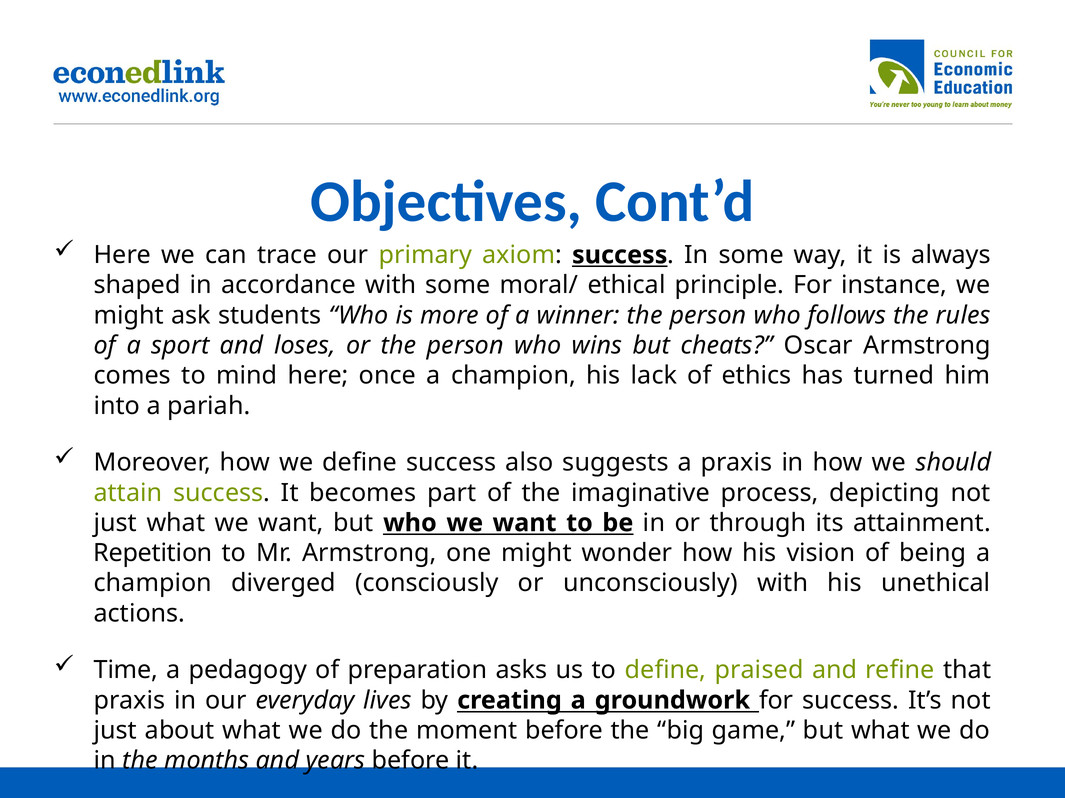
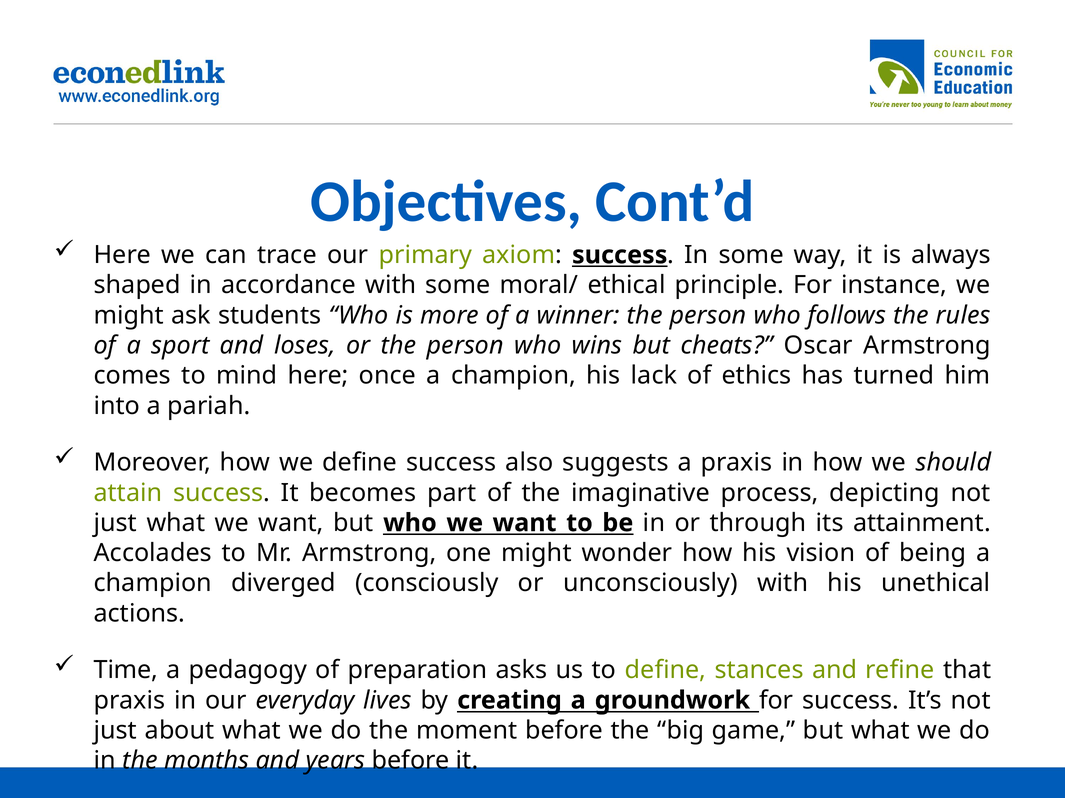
Repetition: Repetition -> Accolades
praised: praised -> stances
